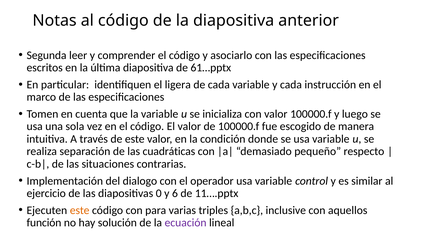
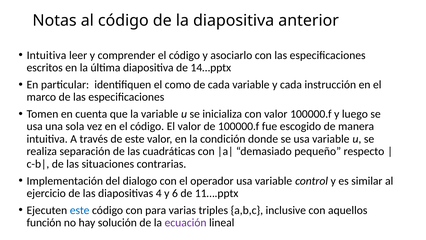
Segunda at (47, 55): Segunda -> Intuitiva
61…pptx: 61…pptx -> 14…pptx
ligera: ligera -> como
0: 0 -> 4
este at (80, 210) colour: orange -> blue
